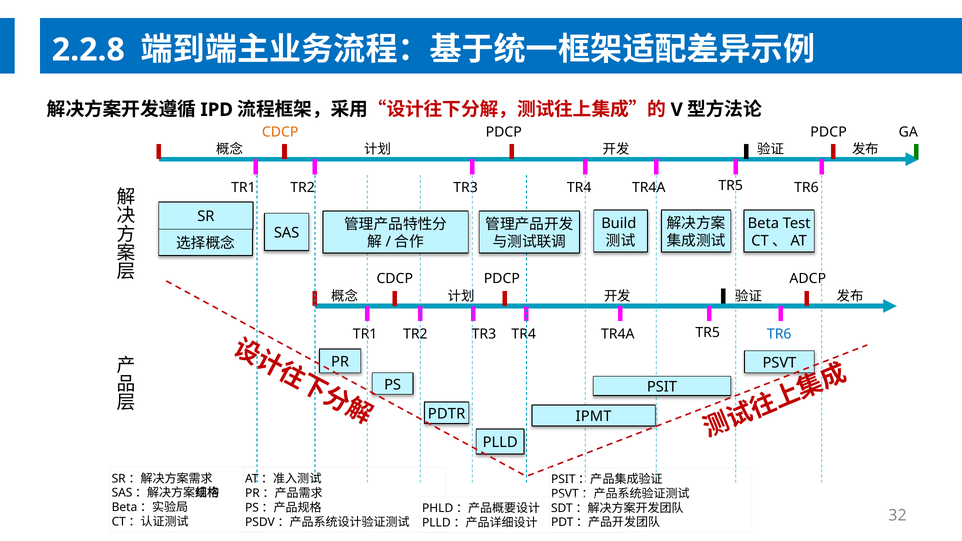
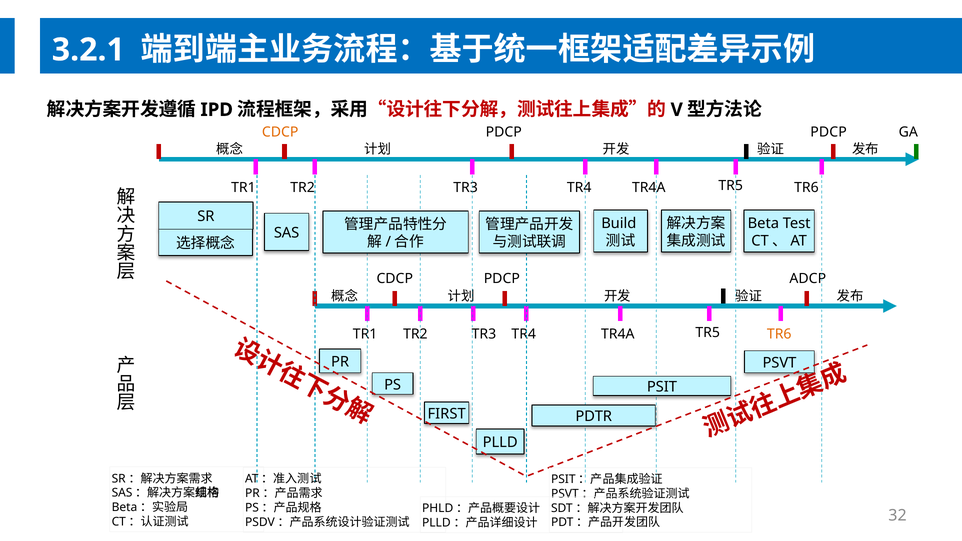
2.2.8: 2.2.8 -> 3.2.1
TR6 at (779, 334) colour: blue -> orange
PDTR: PDTR -> FIRST
IPMT: IPMT -> PDTR
